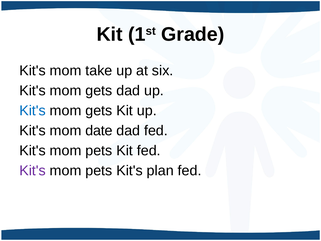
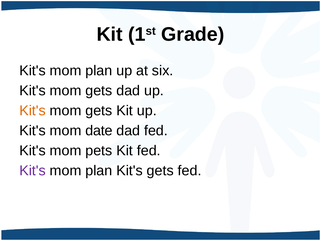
take at (99, 71): take -> plan
Kit's at (32, 110) colour: blue -> orange
pets at (99, 170): pets -> plan
Kit's plan: plan -> gets
